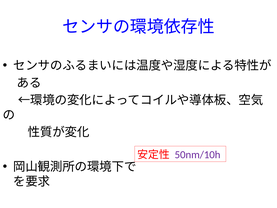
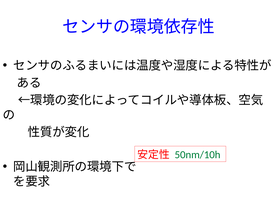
50nm/10h colour: purple -> green
